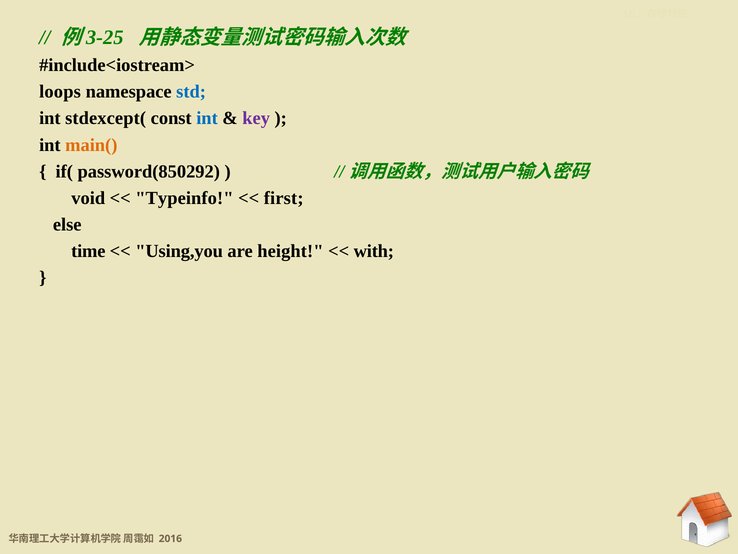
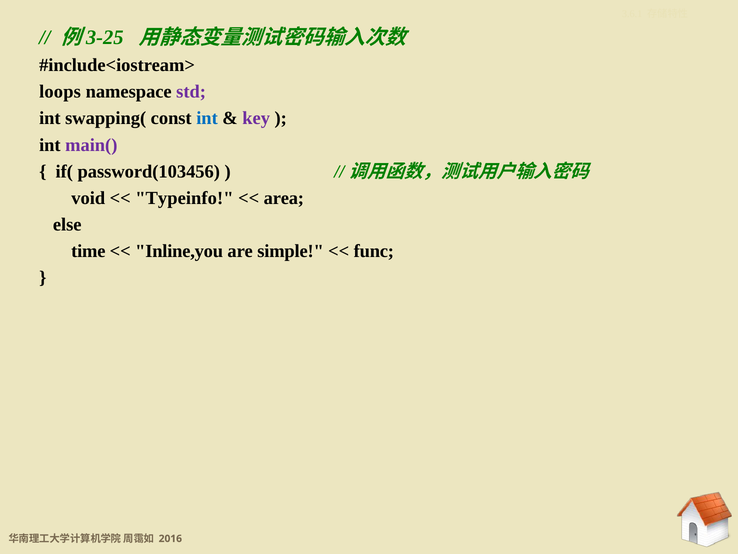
std colour: blue -> purple
stdexcept(: stdexcept( -> swapping(
main( colour: orange -> purple
password(850292: password(850292 -> password(103456
first: first -> area
Using,you: Using,you -> Inline,you
height: height -> simple
with: with -> func
